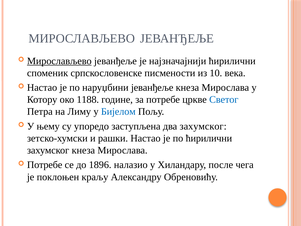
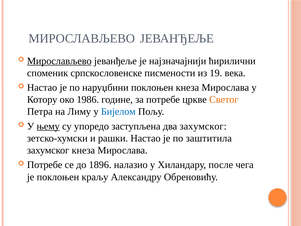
10: 10 -> 19
наруџбини јеванђеље: јеванђеље -> поклоњен
1188: 1188 -> 1986
Светог colour: blue -> orange
њему underline: none -> present
по ћирилични: ћирилични -> заштитила
